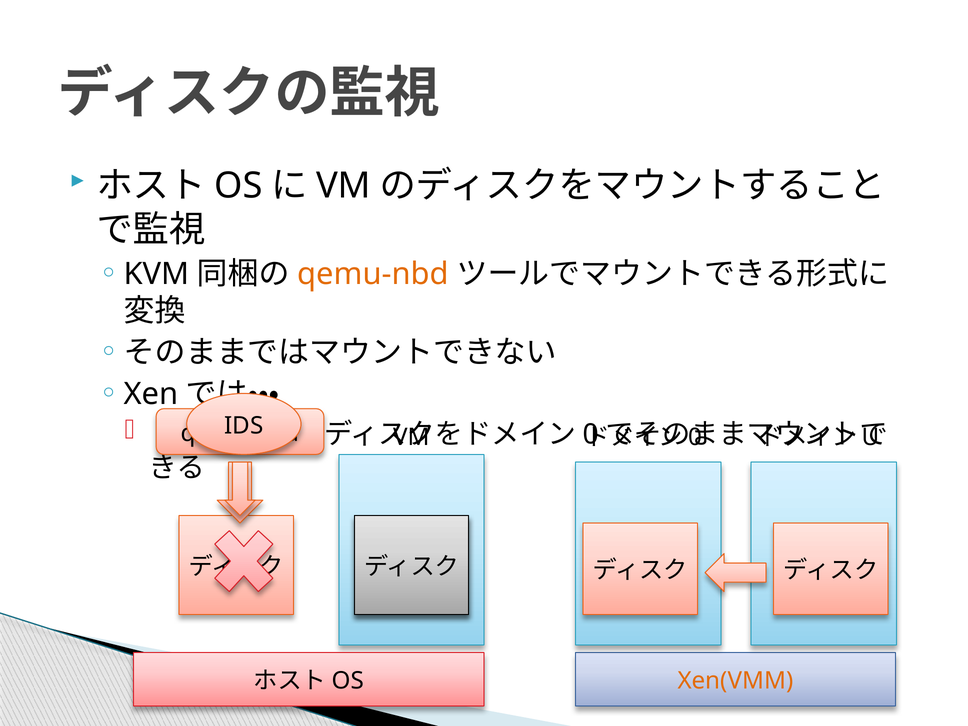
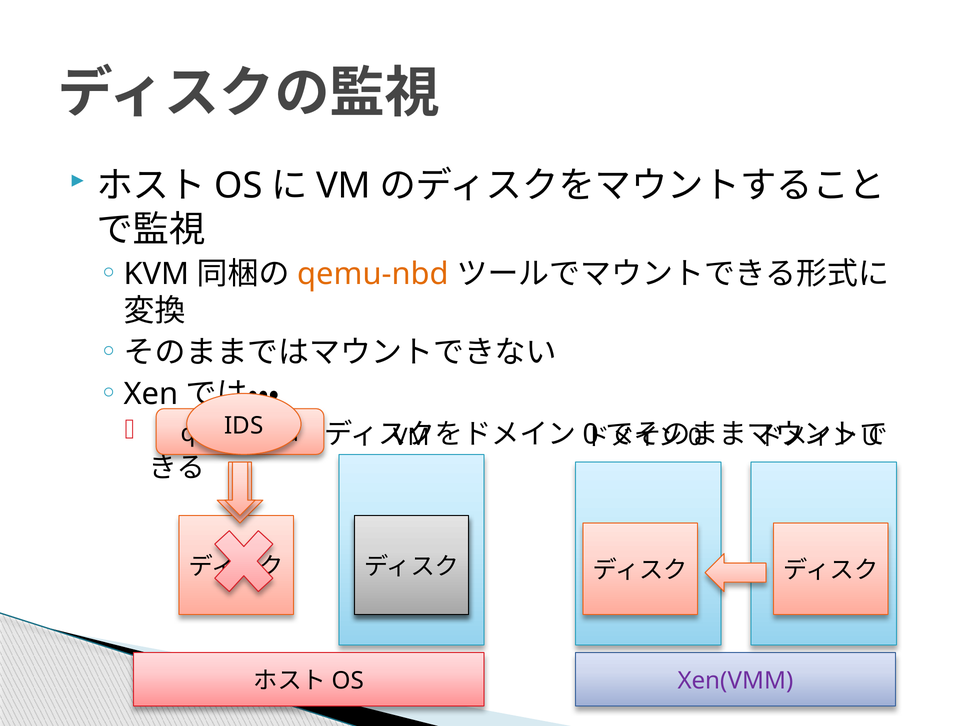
Xen(VMM colour: orange -> purple
